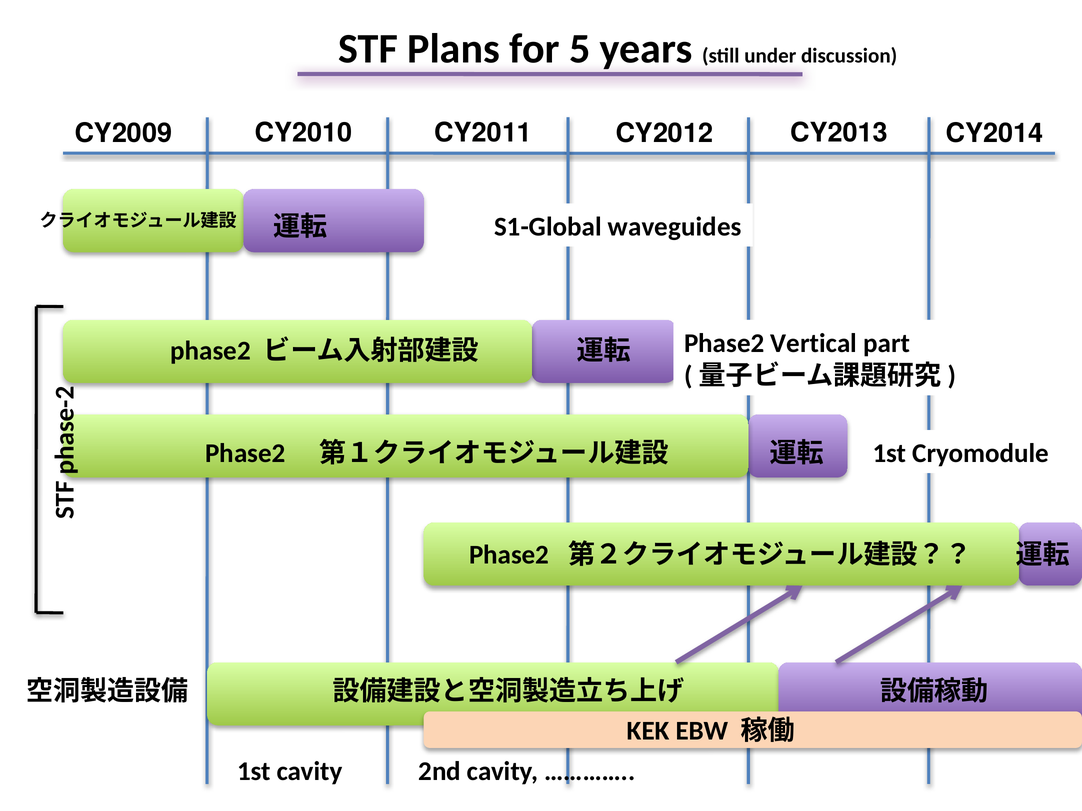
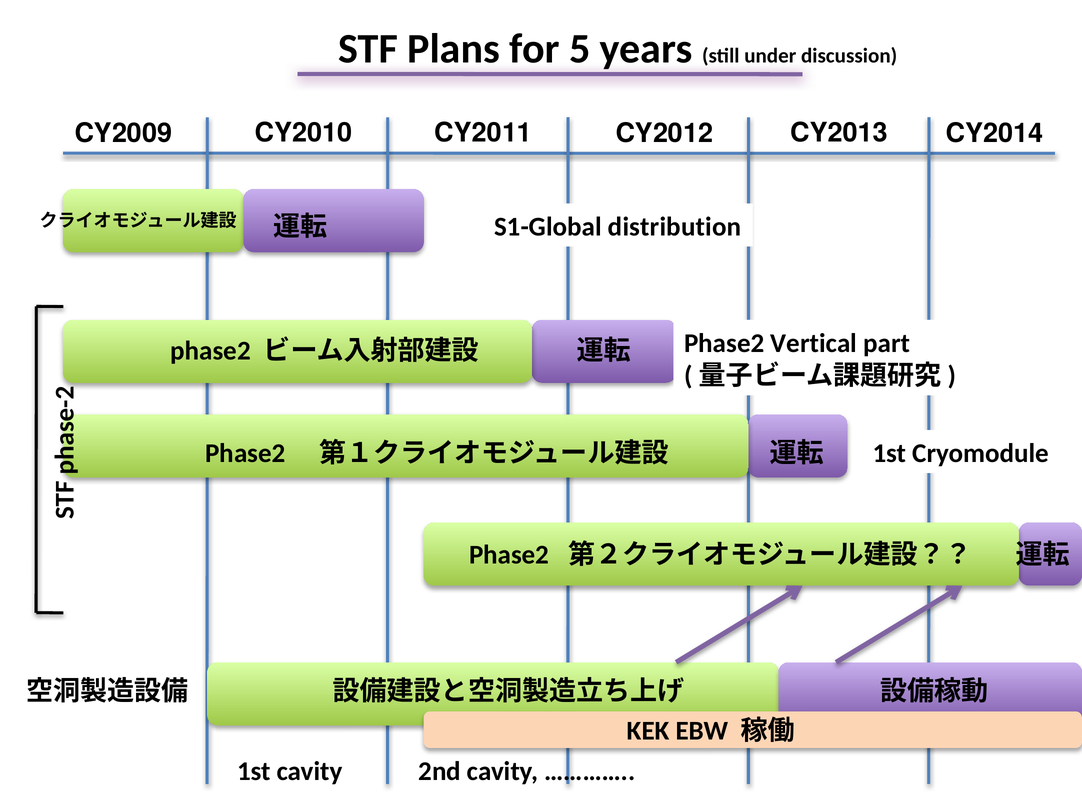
waveguides: waveguides -> distribution
